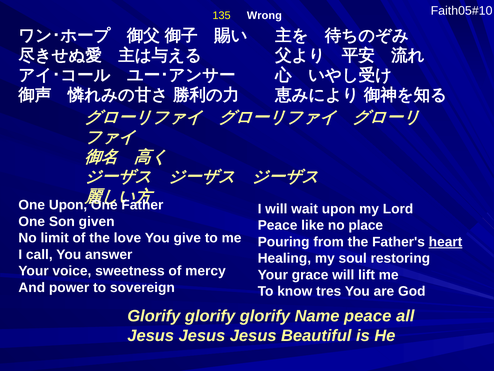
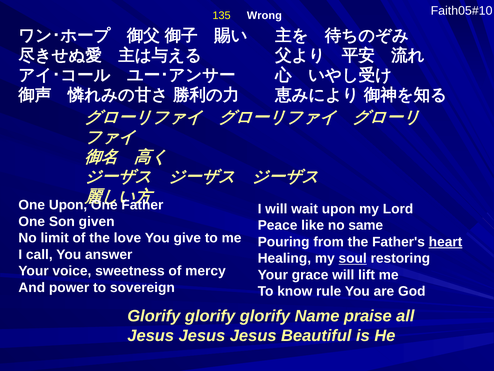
place: place -> same
soul underline: none -> present
tres: tres -> rule
Name peace: peace -> praise
